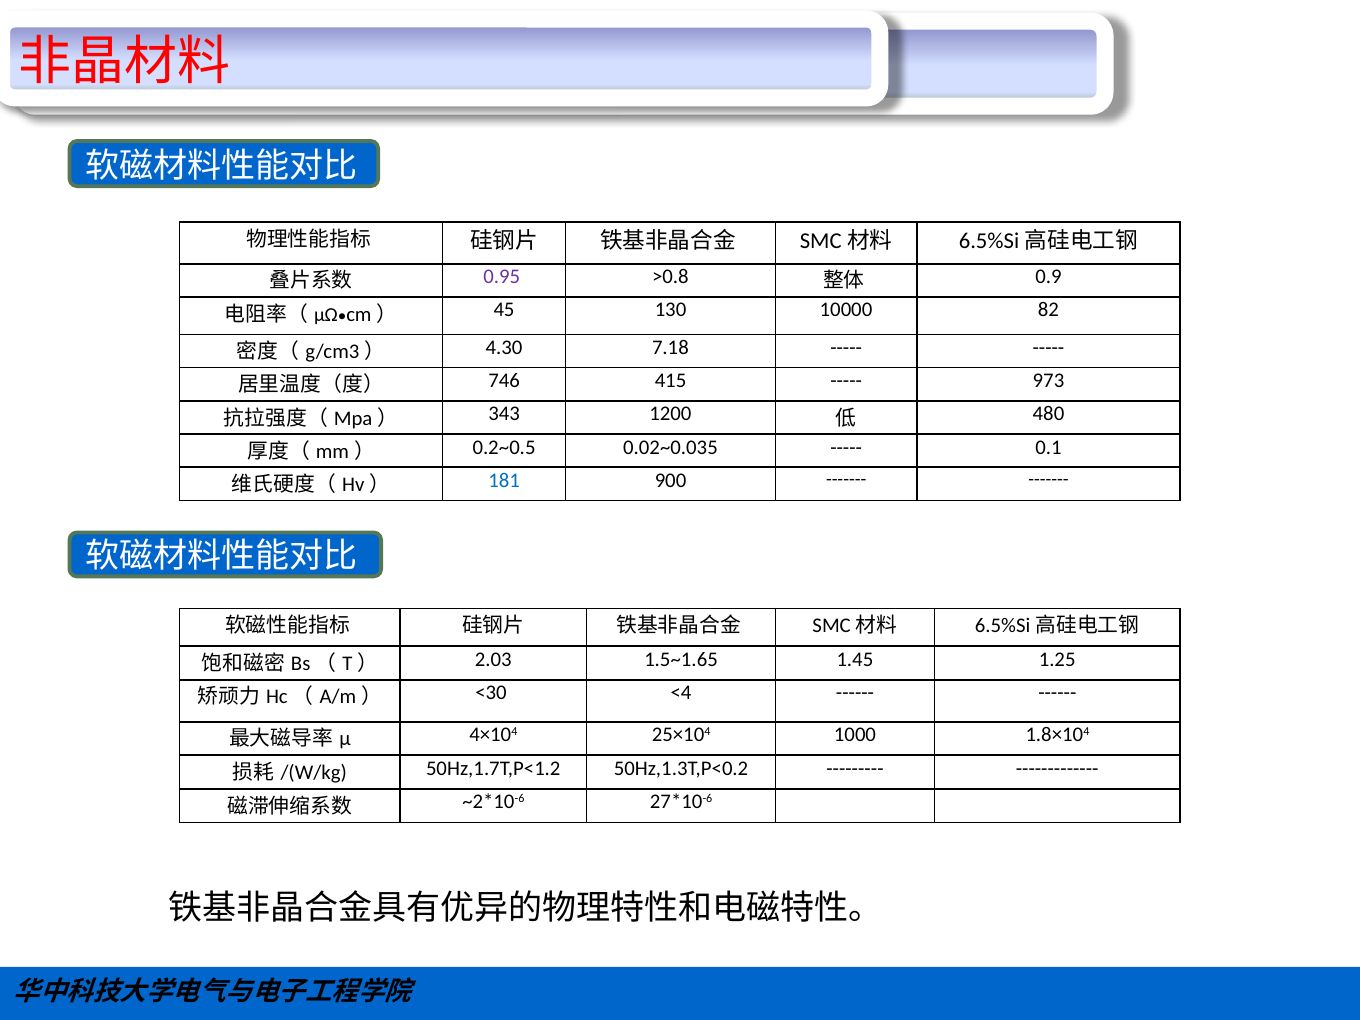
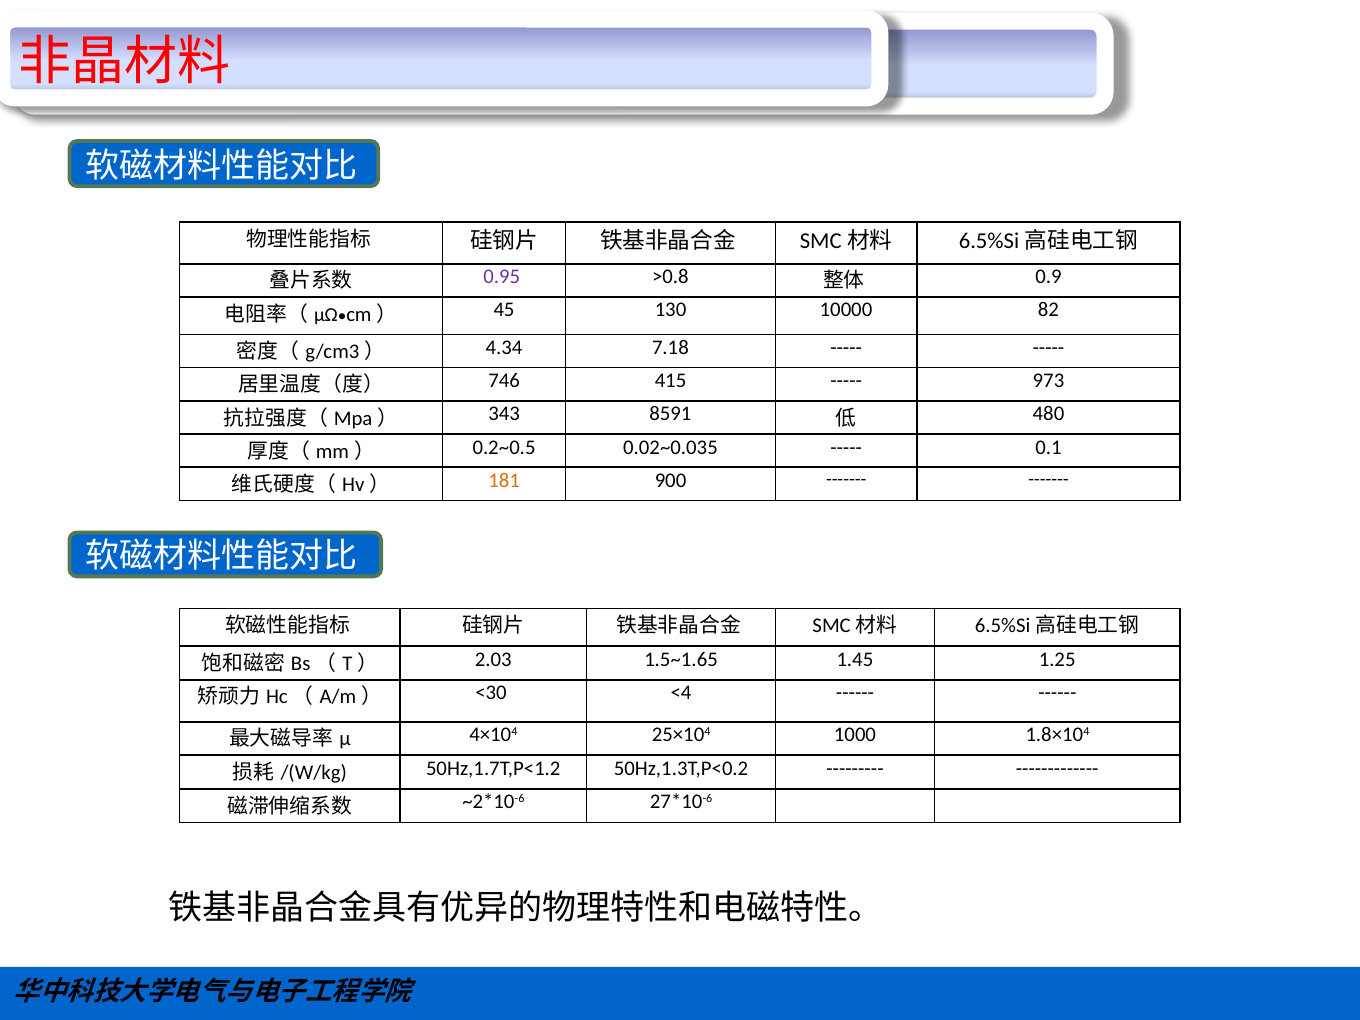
4.30: 4.30 -> 4.34
1200: 1200 -> 8591
181 colour: blue -> orange
